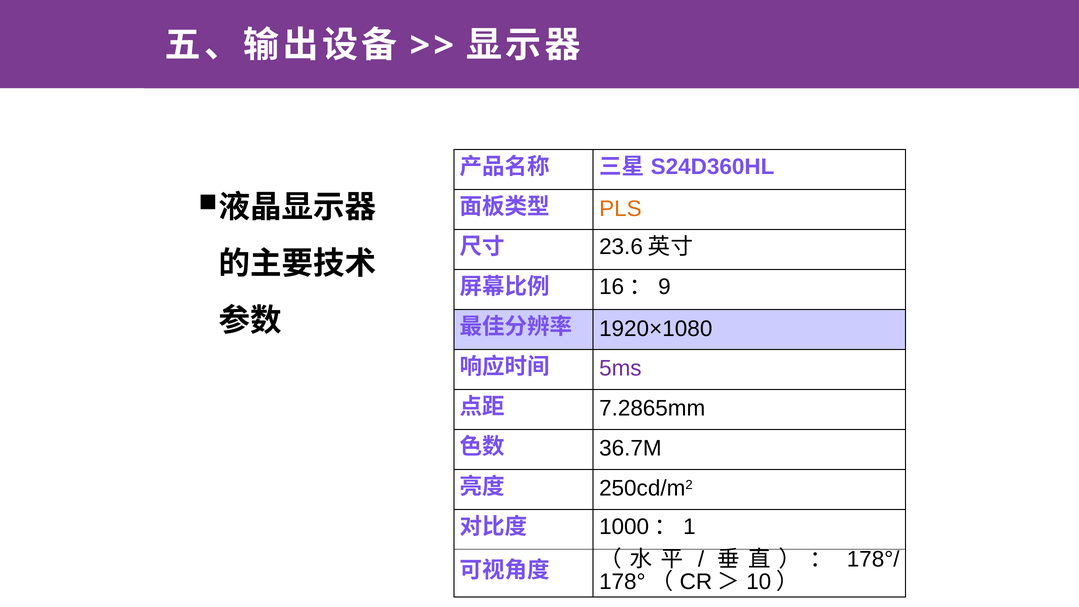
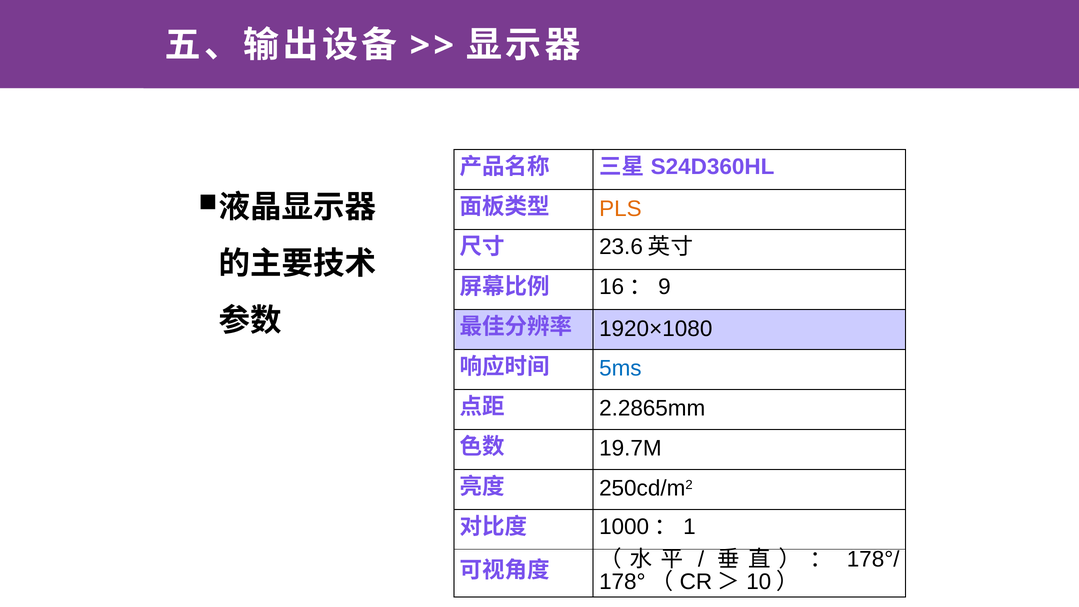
5ms colour: purple -> blue
7.2865mm: 7.2865mm -> 2.2865mm
36.7M: 36.7M -> 19.7M
